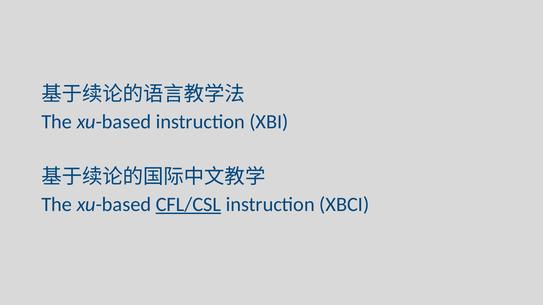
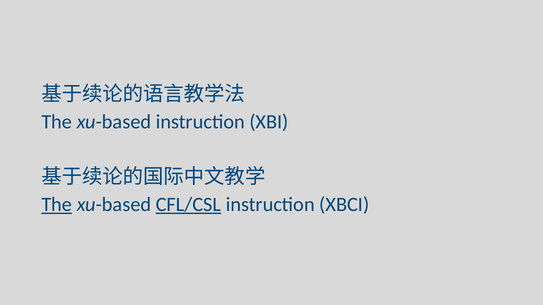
The at (57, 205) underline: none -> present
